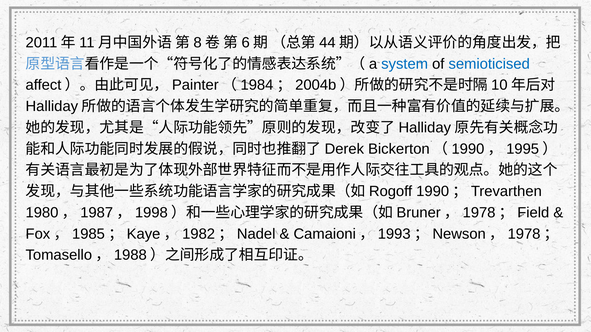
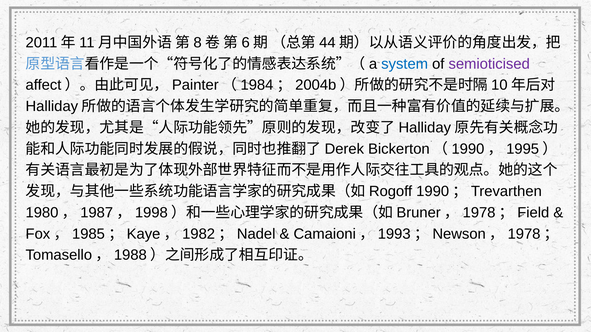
semioticised colour: blue -> purple
